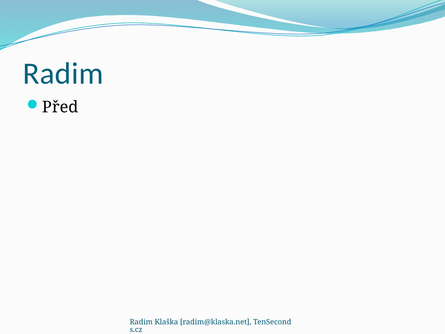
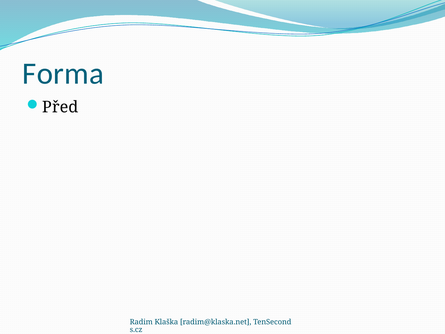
Radim at (63, 73): Radim -> Forma
